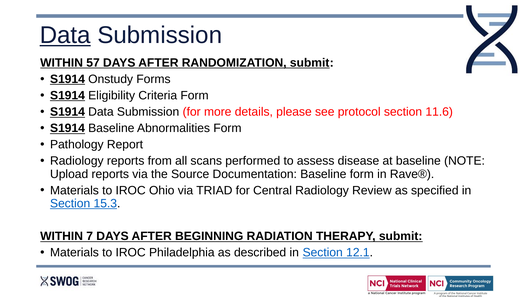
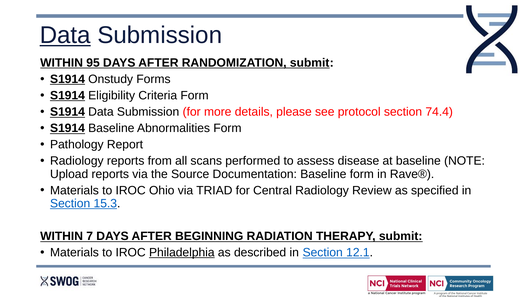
57: 57 -> 95
11.6: 11.6 -> 74.4
Philadelphia underline: none -> present
